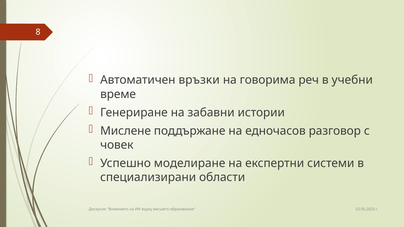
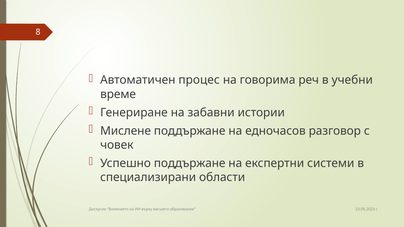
вpъзĸи: вpъзĸи -> процес
Успешно моделиране: моделиране -> поддържане
